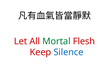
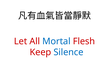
Mortal colour: green -> blue
